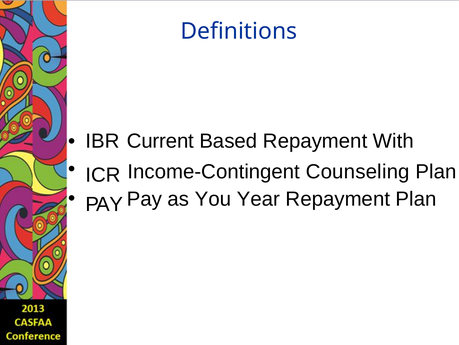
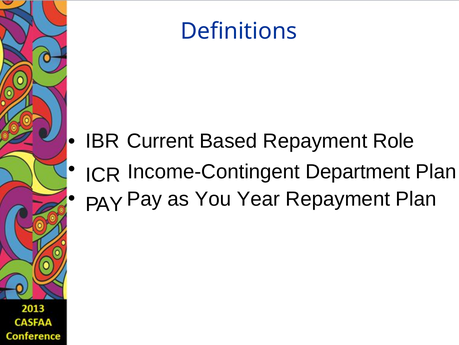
With: With -> Role
Counseling: Counseling -> Department
